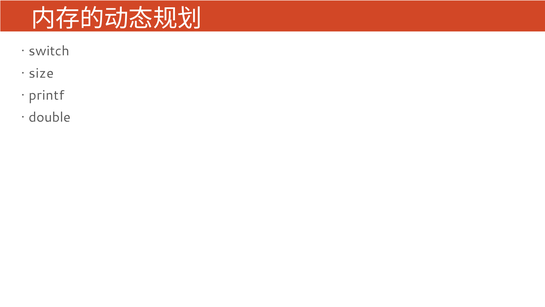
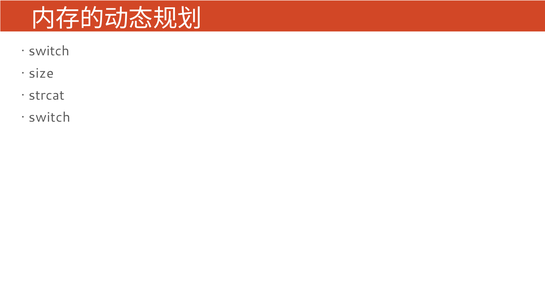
printf: printf -> strcat
double at (50, 117): double -> switch
